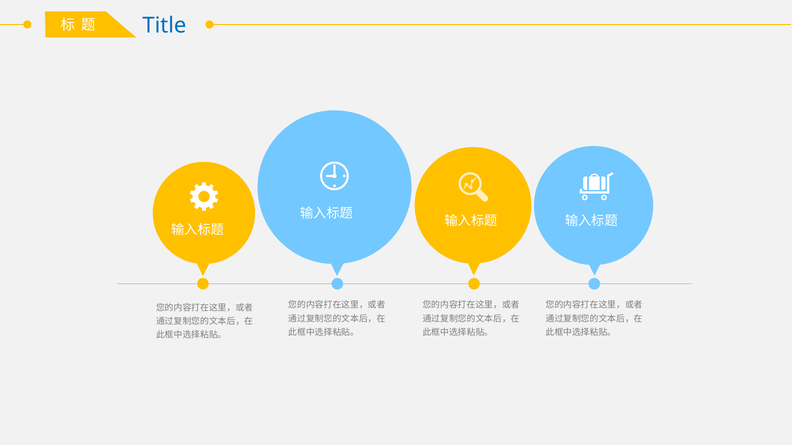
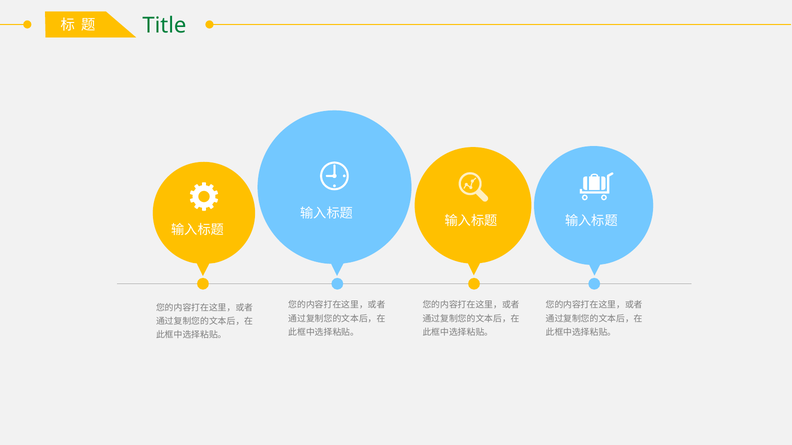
Title colour: blue -> green
